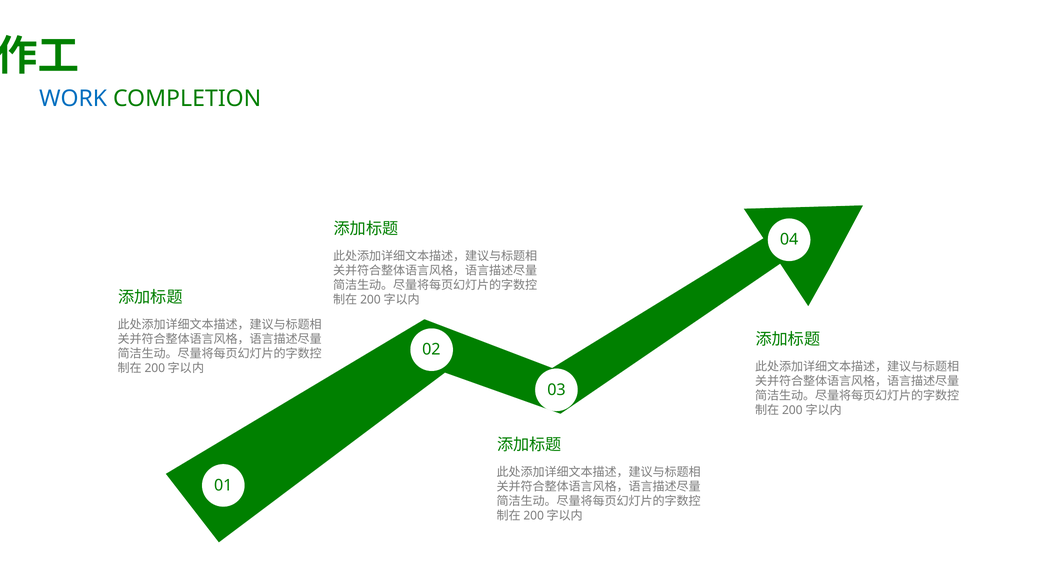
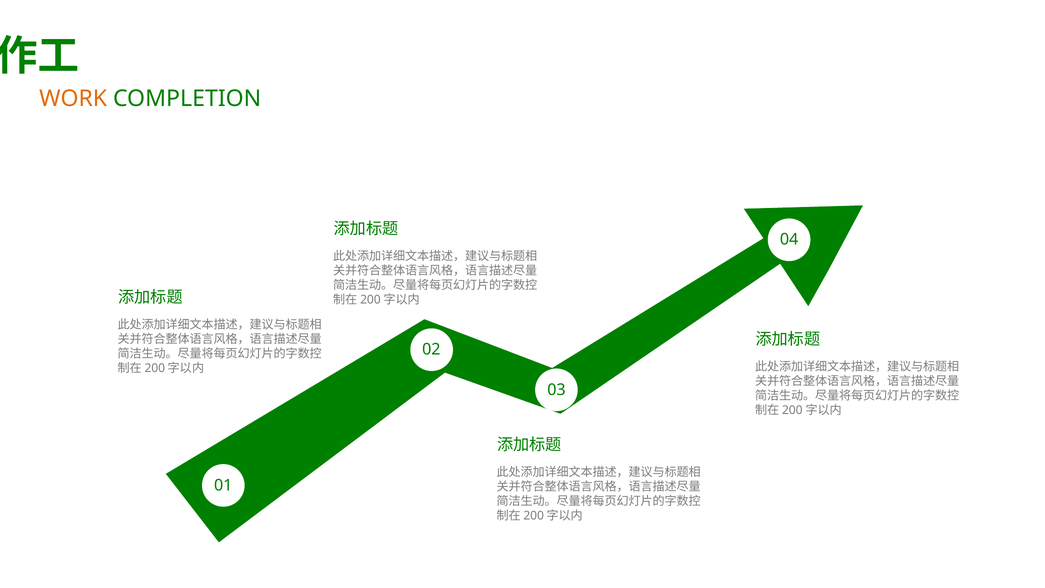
WORK colour: blue -> orange
